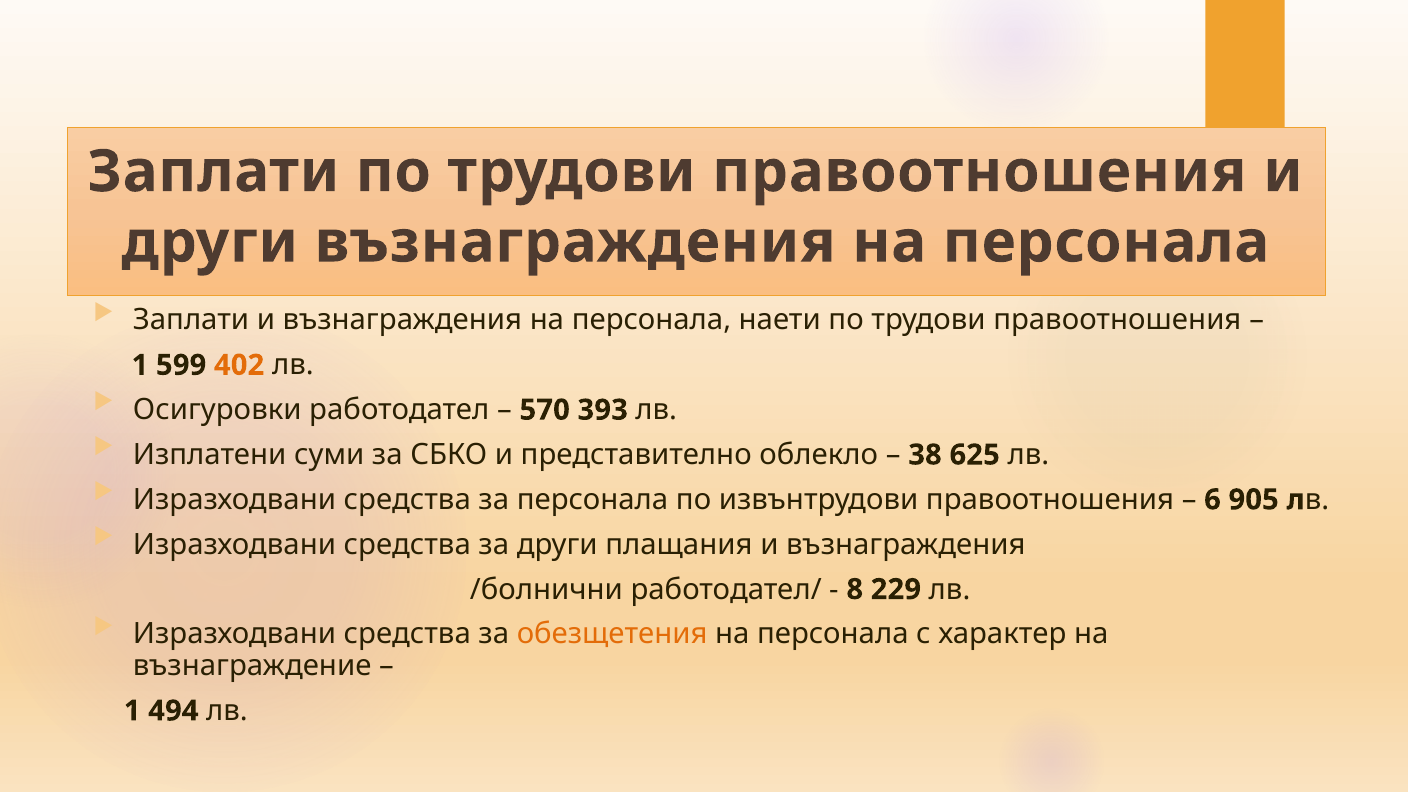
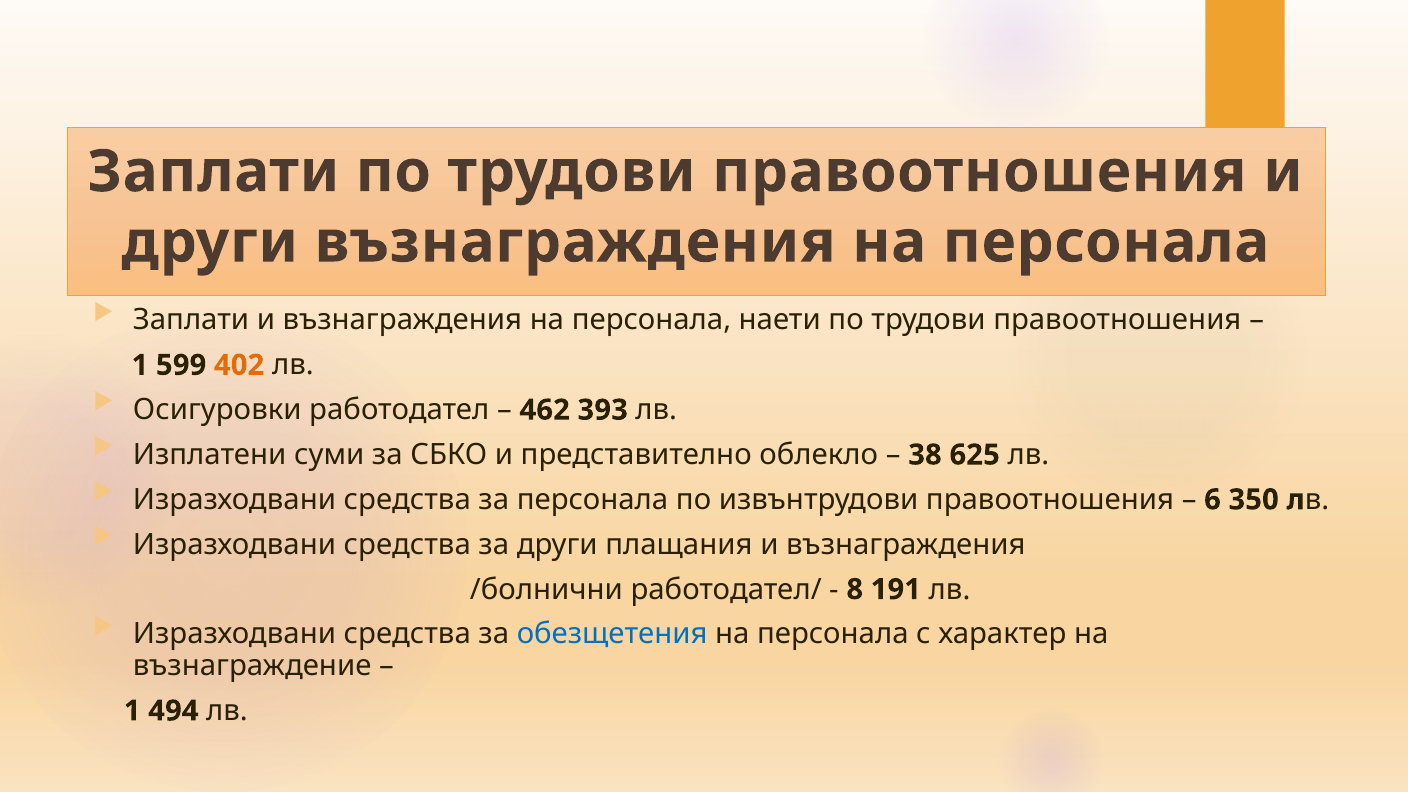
570: 570 -> 462
905: 905 -> 350
229: 229 -> 191
обезщетения colour: orange -> blue
